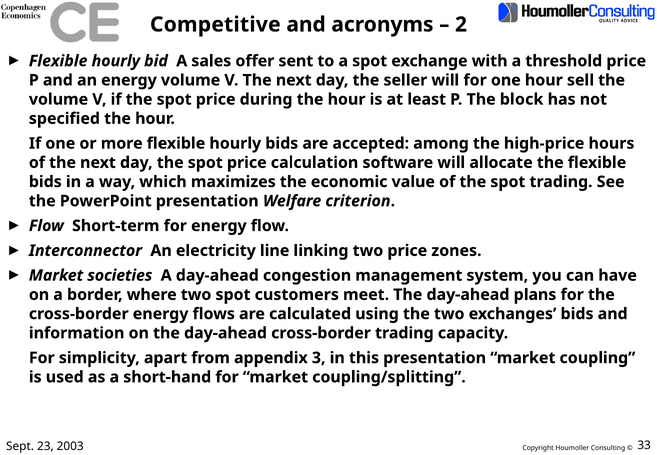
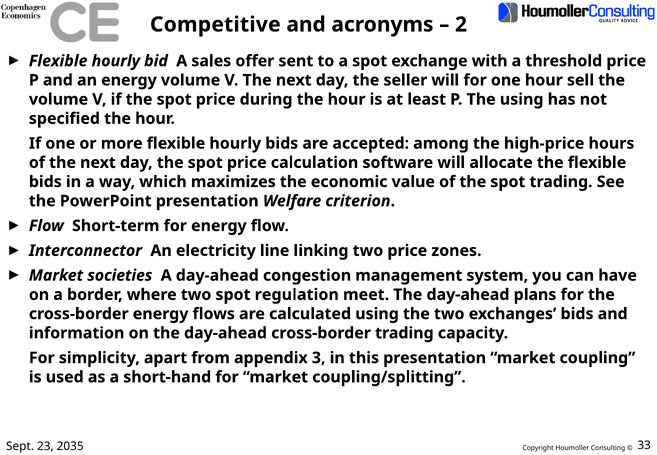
The block: block -> using
customers: customers -> regulation
2003: 2003 -> 2035
